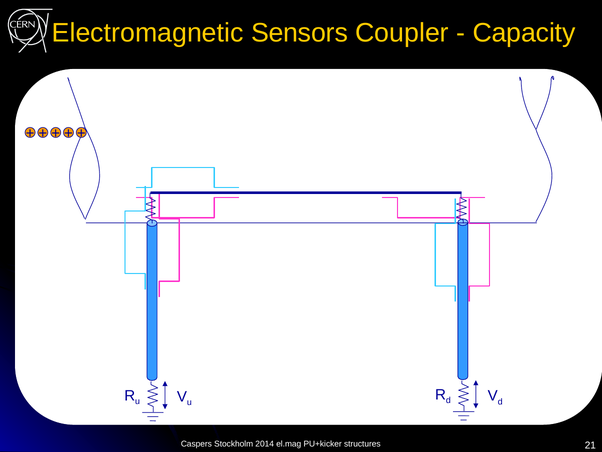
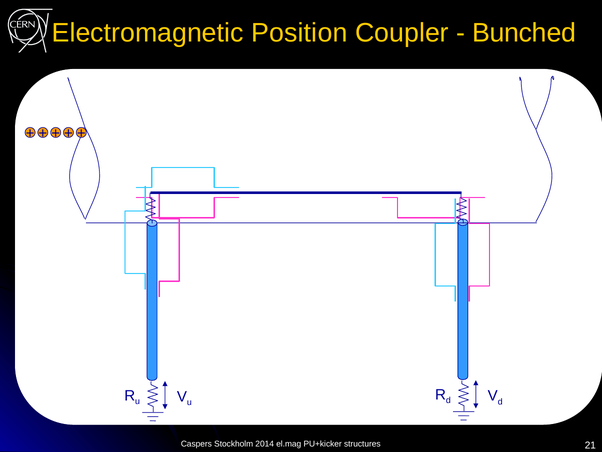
Sensors: Sensors -> Position
Capacity: Capacity -> Bunched
